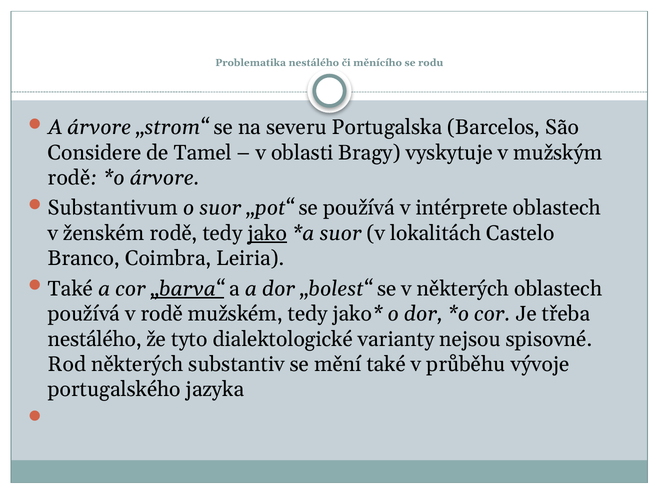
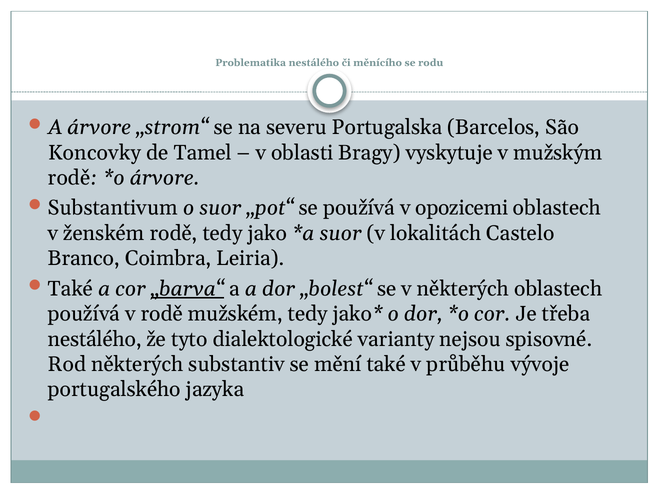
Considere: Considere -> Koncovky
intérprete: intérprete -> opozicemi
jako underline: present -> none
